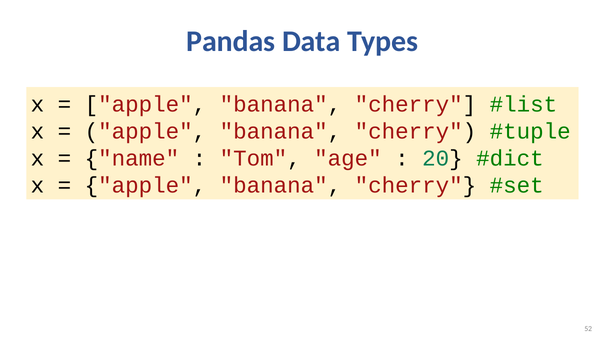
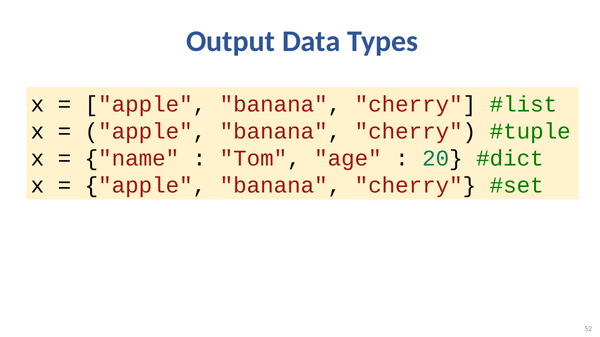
Pandas: Pandas -> Output
